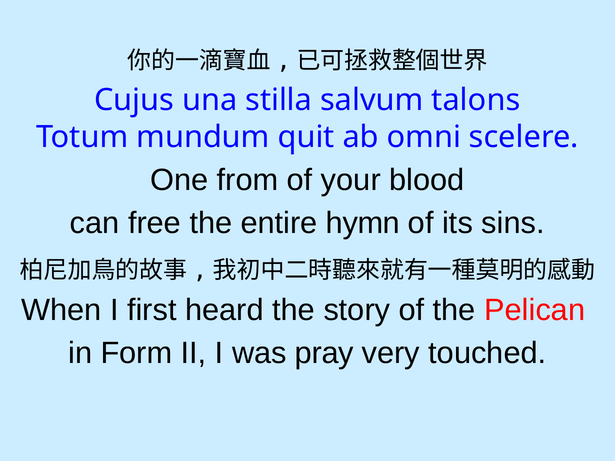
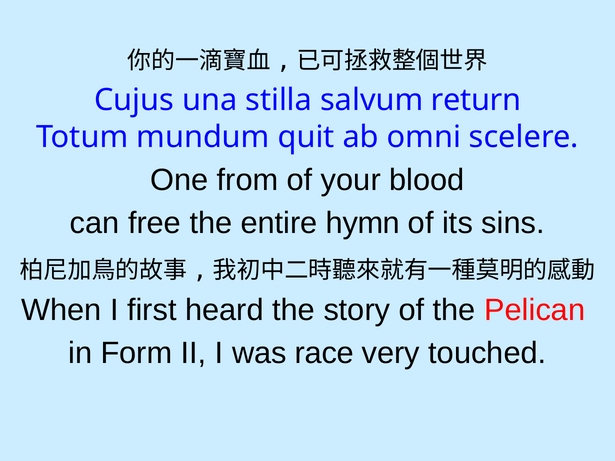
talons: talons -> return
pray: pray -> race
